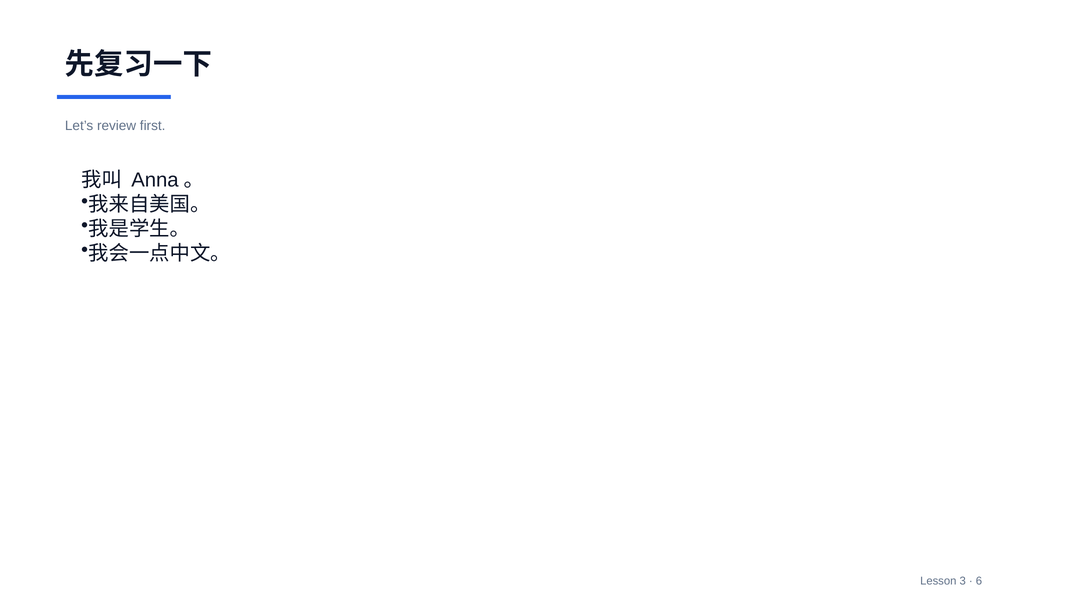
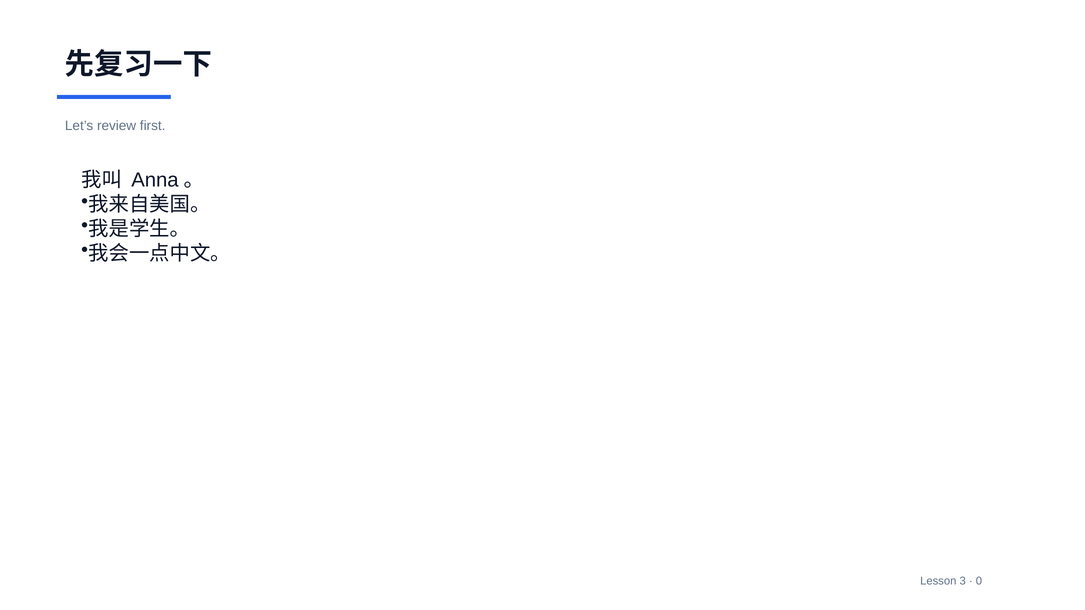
6: 6 -> 0
